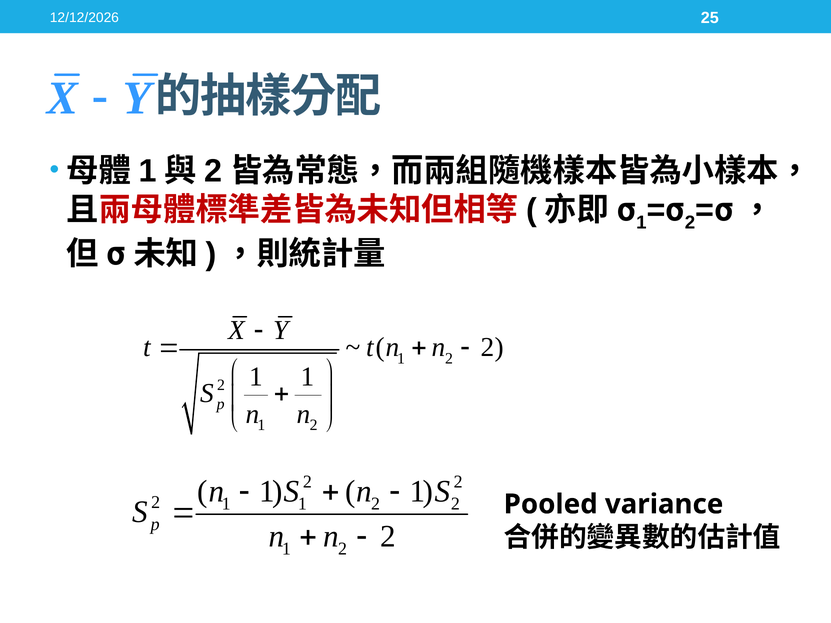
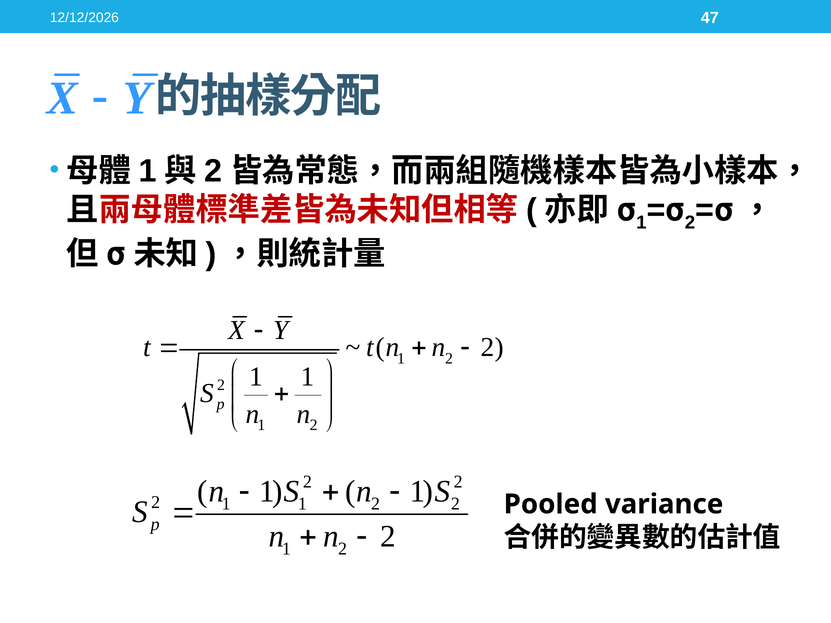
25: 25 -> 47
